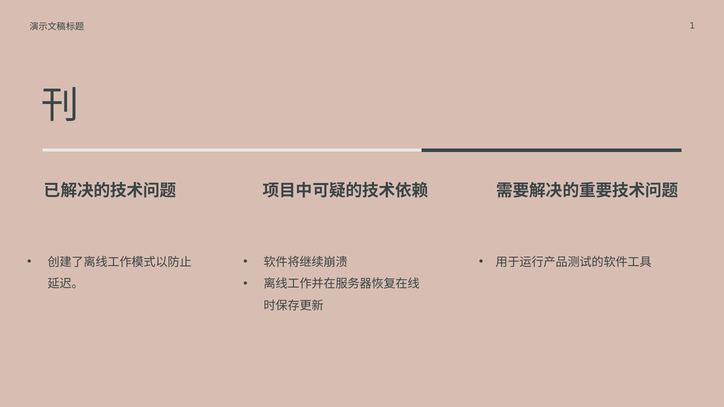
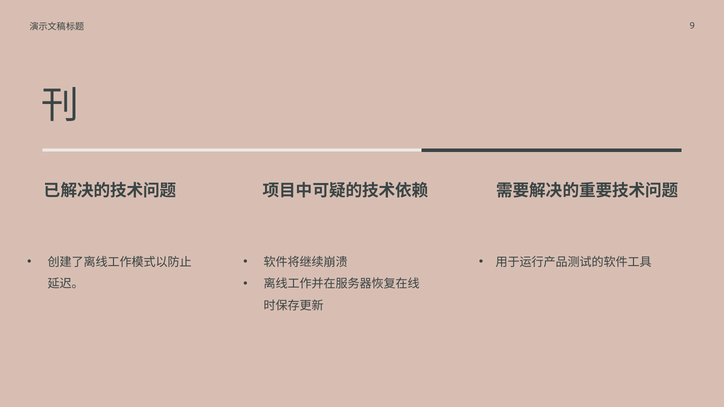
1: 1 -> 9
